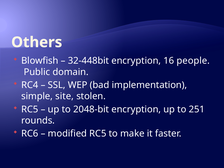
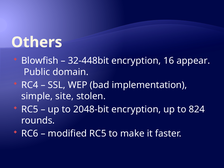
people: people -> appear
251: 251 -> 824
